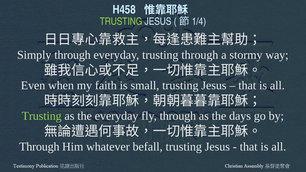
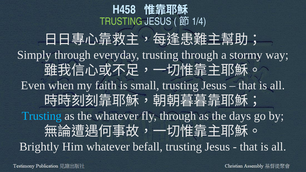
Trusting at (42, 116) colour: light green -> light blue
the everyday: everyday -> whatever
Through at (39, 147): Through -> Brightly
